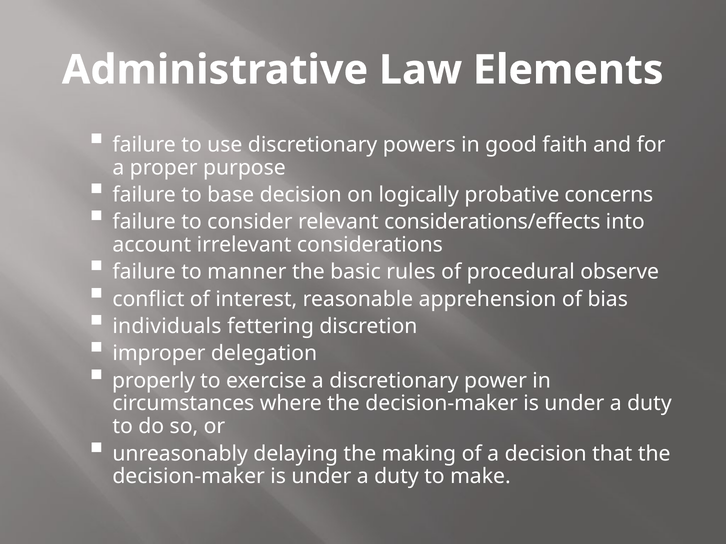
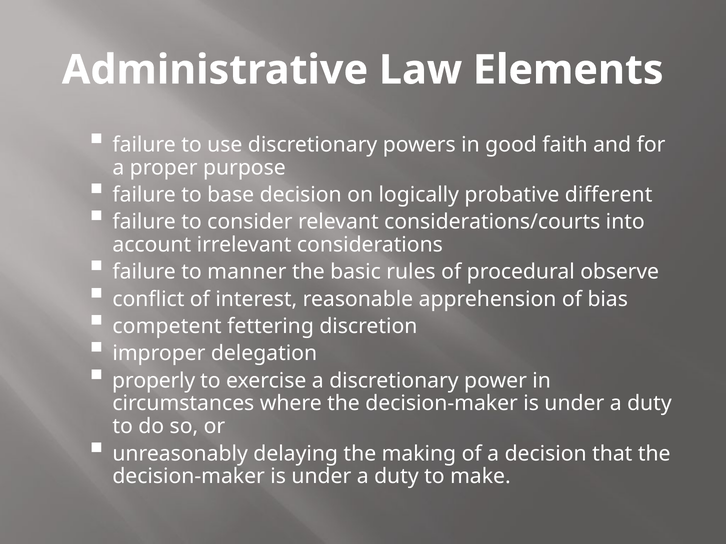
concerns: concerns -> different
considerations/effects: considerations/effects -> considerations/courts
individuals: individuals -> competent
